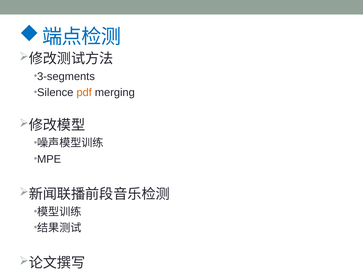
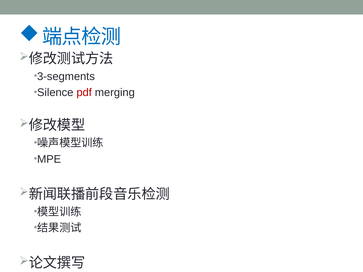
pdf colour: orange -> red
